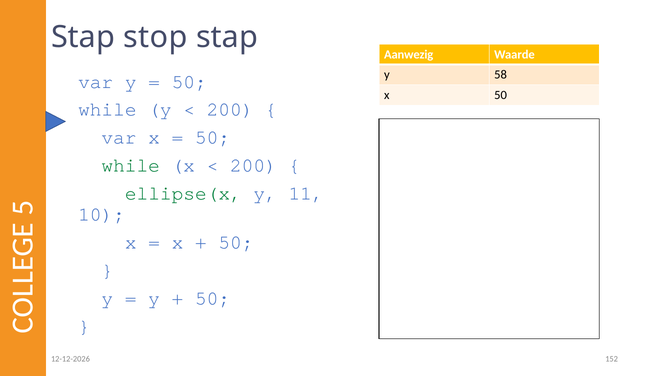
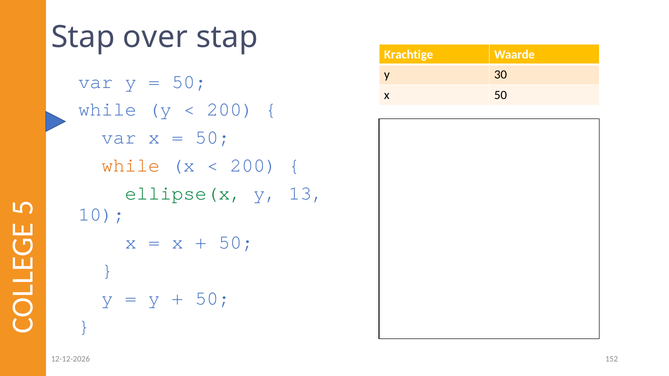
stop: stop -> over
Aanwezig: Aanwezig -> Krachtige
58: 58 -> 30
while at (131, 166) colour: green -> orange
11: 11 -> 13
